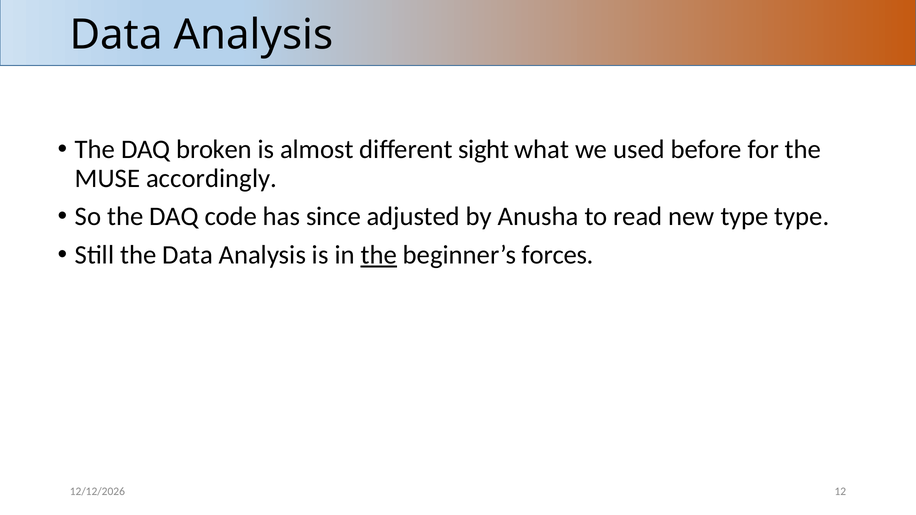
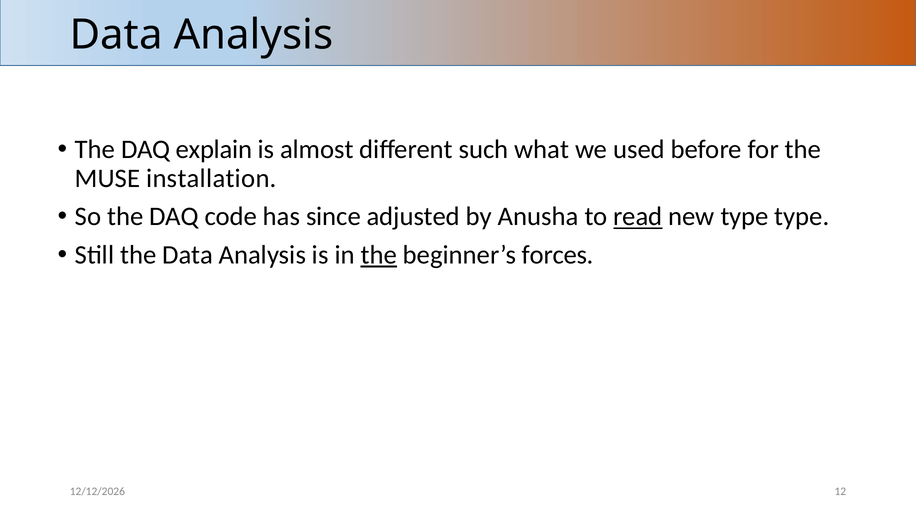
broken: broken -> explain
sight: sight -> such
accordingly: accordingly -> installation
read underline: none -> present
